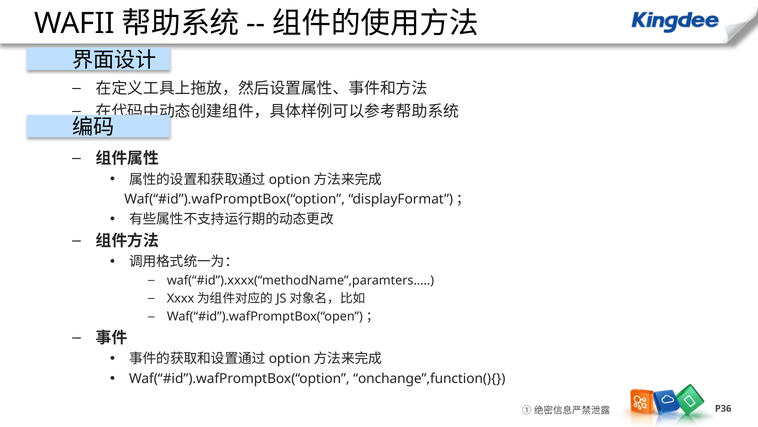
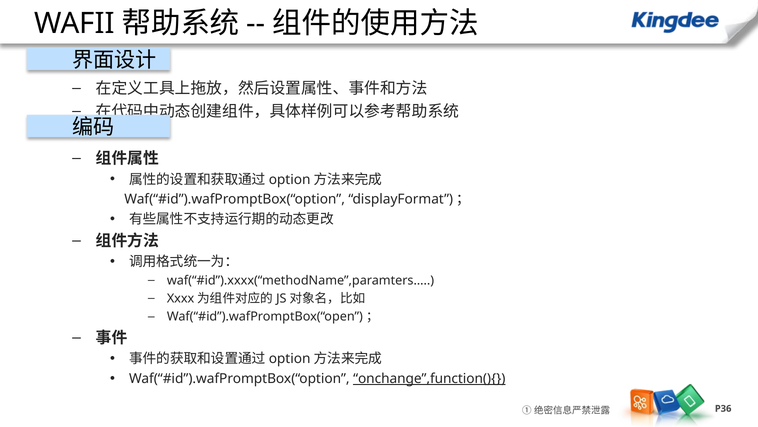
onchange”,function(){ underline: none -> present
